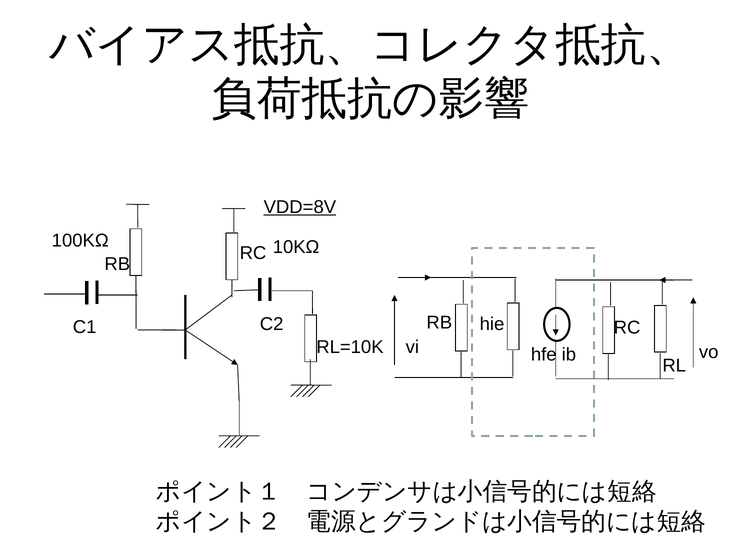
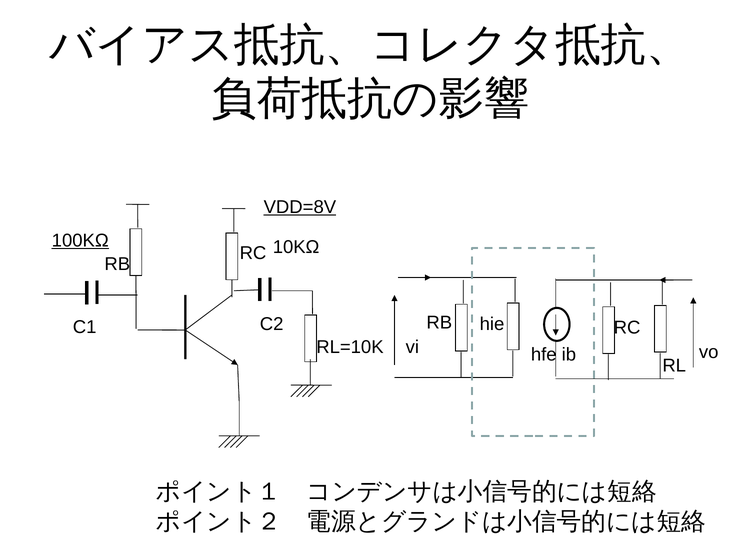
100KΩ underline: none -> present
